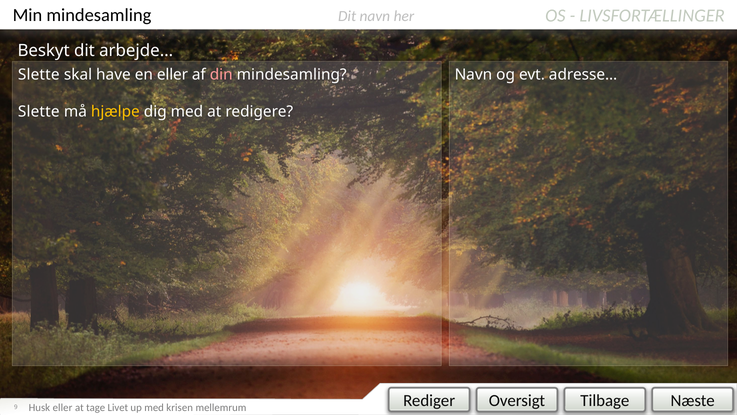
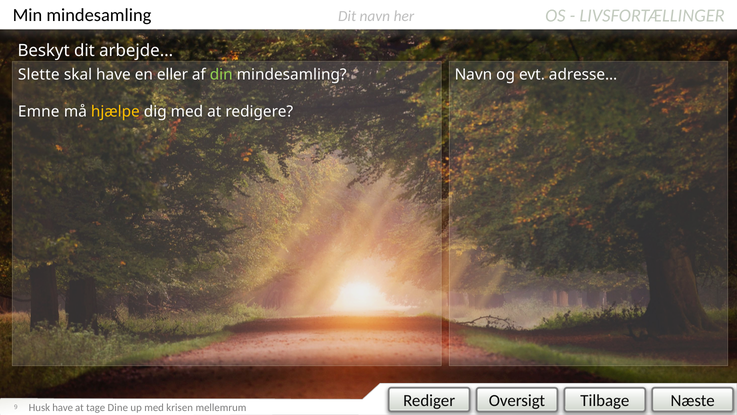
din colour: pink -> light green
Slette at (39, 111): Slette -> Emne
Husk eller: eller -> have
Livet: Livet -> Dine
